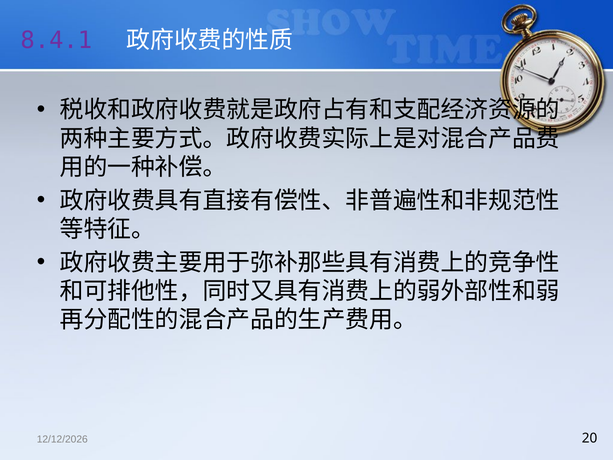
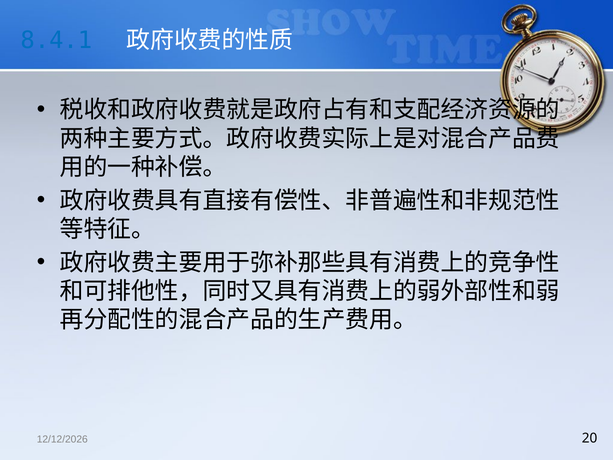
8.4.1 colour: purple -> blue
